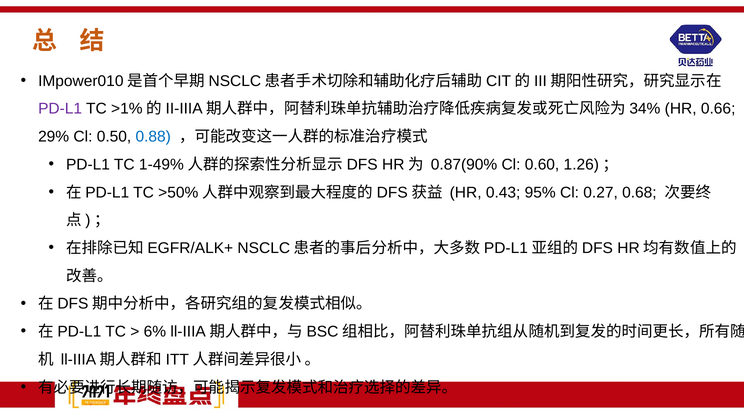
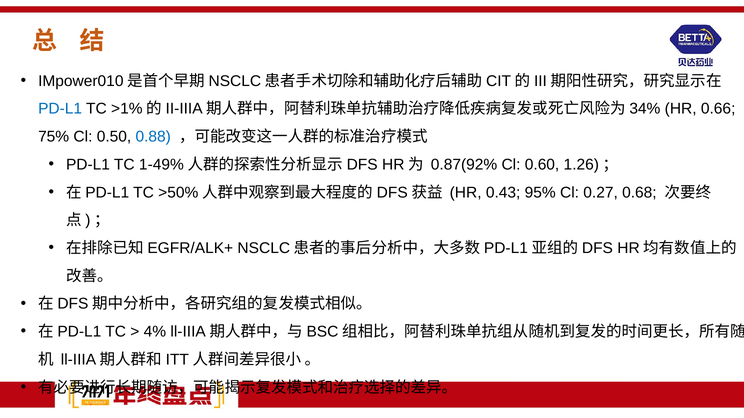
PD-L1 at (60, 109) colour: purple -> blue
29%: 29% -> 75%
0.87(90%: 0.87(90% -> 0.87(92%
6%: 6% -> 4%
